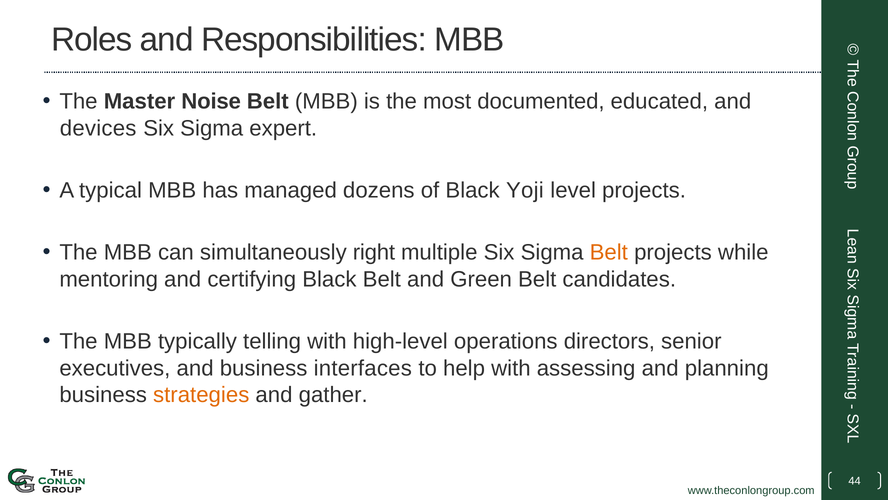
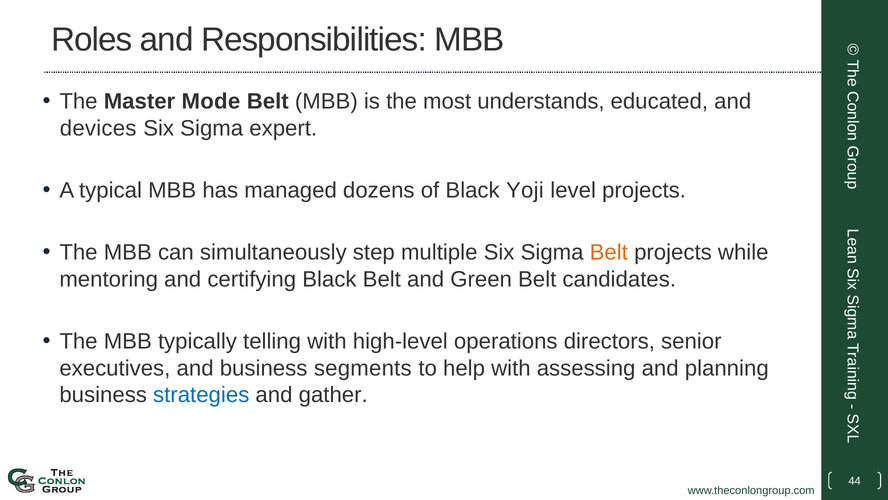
Noise: Noise -> Mode
documented: documented -> understands
right: right -> step
interfaces: interfaces -> segments
strategies colour: orange -> blue
